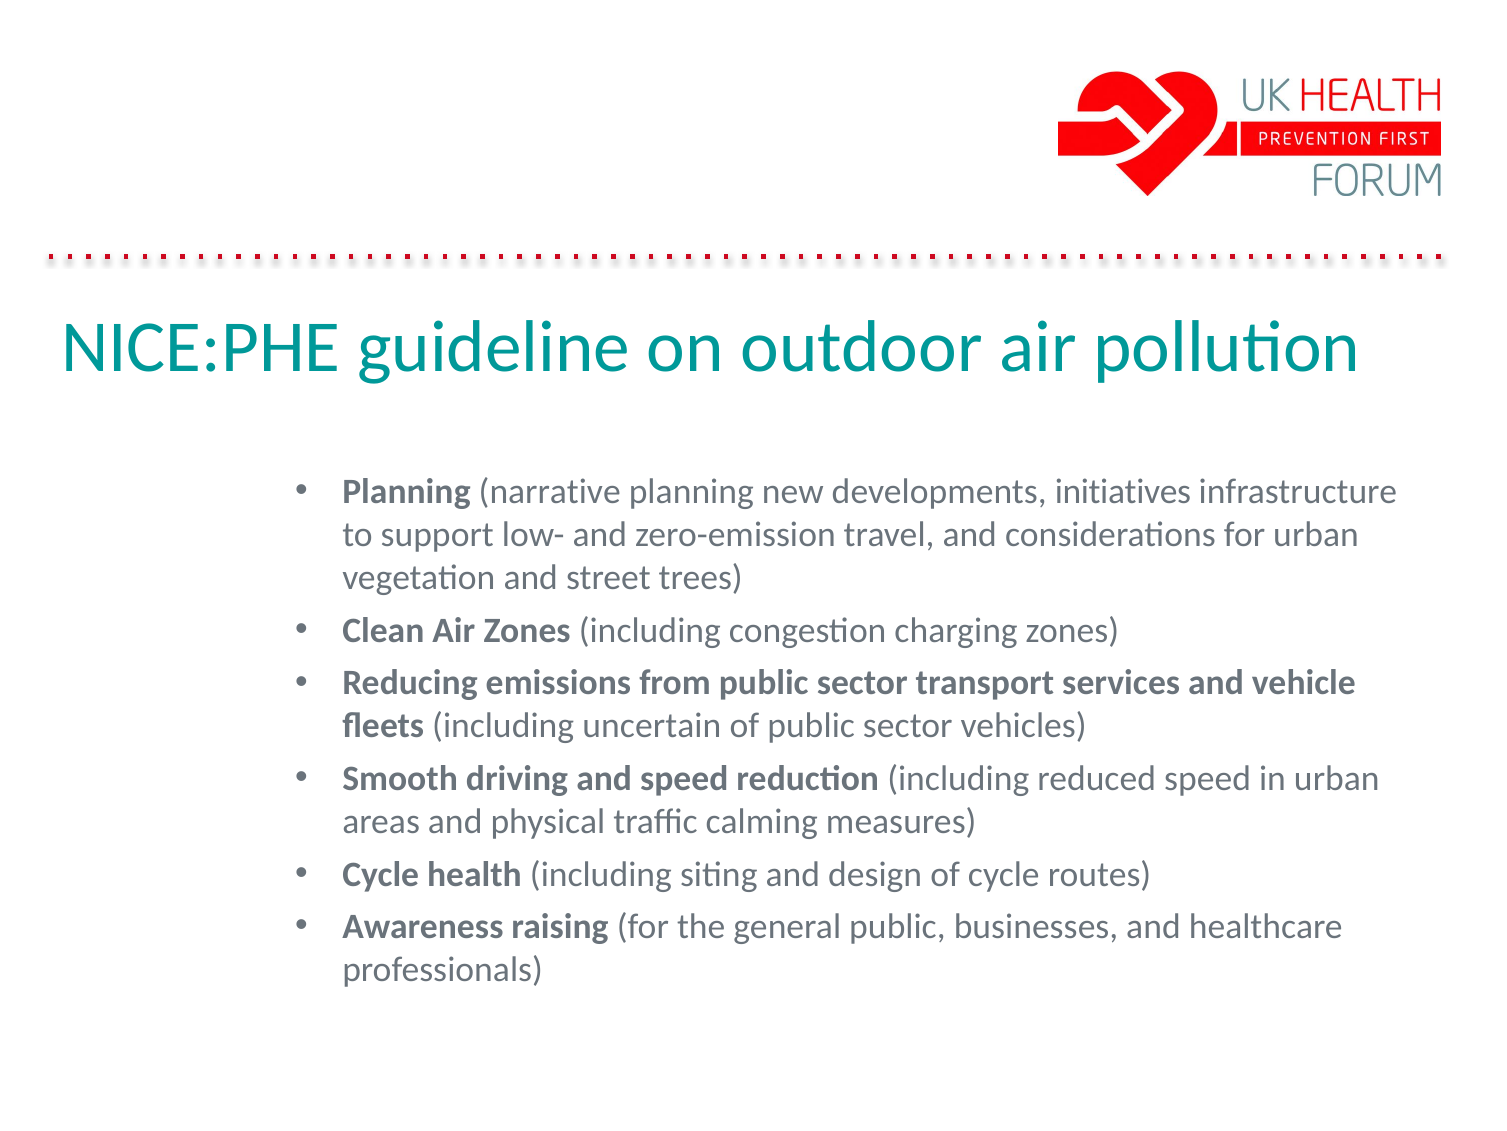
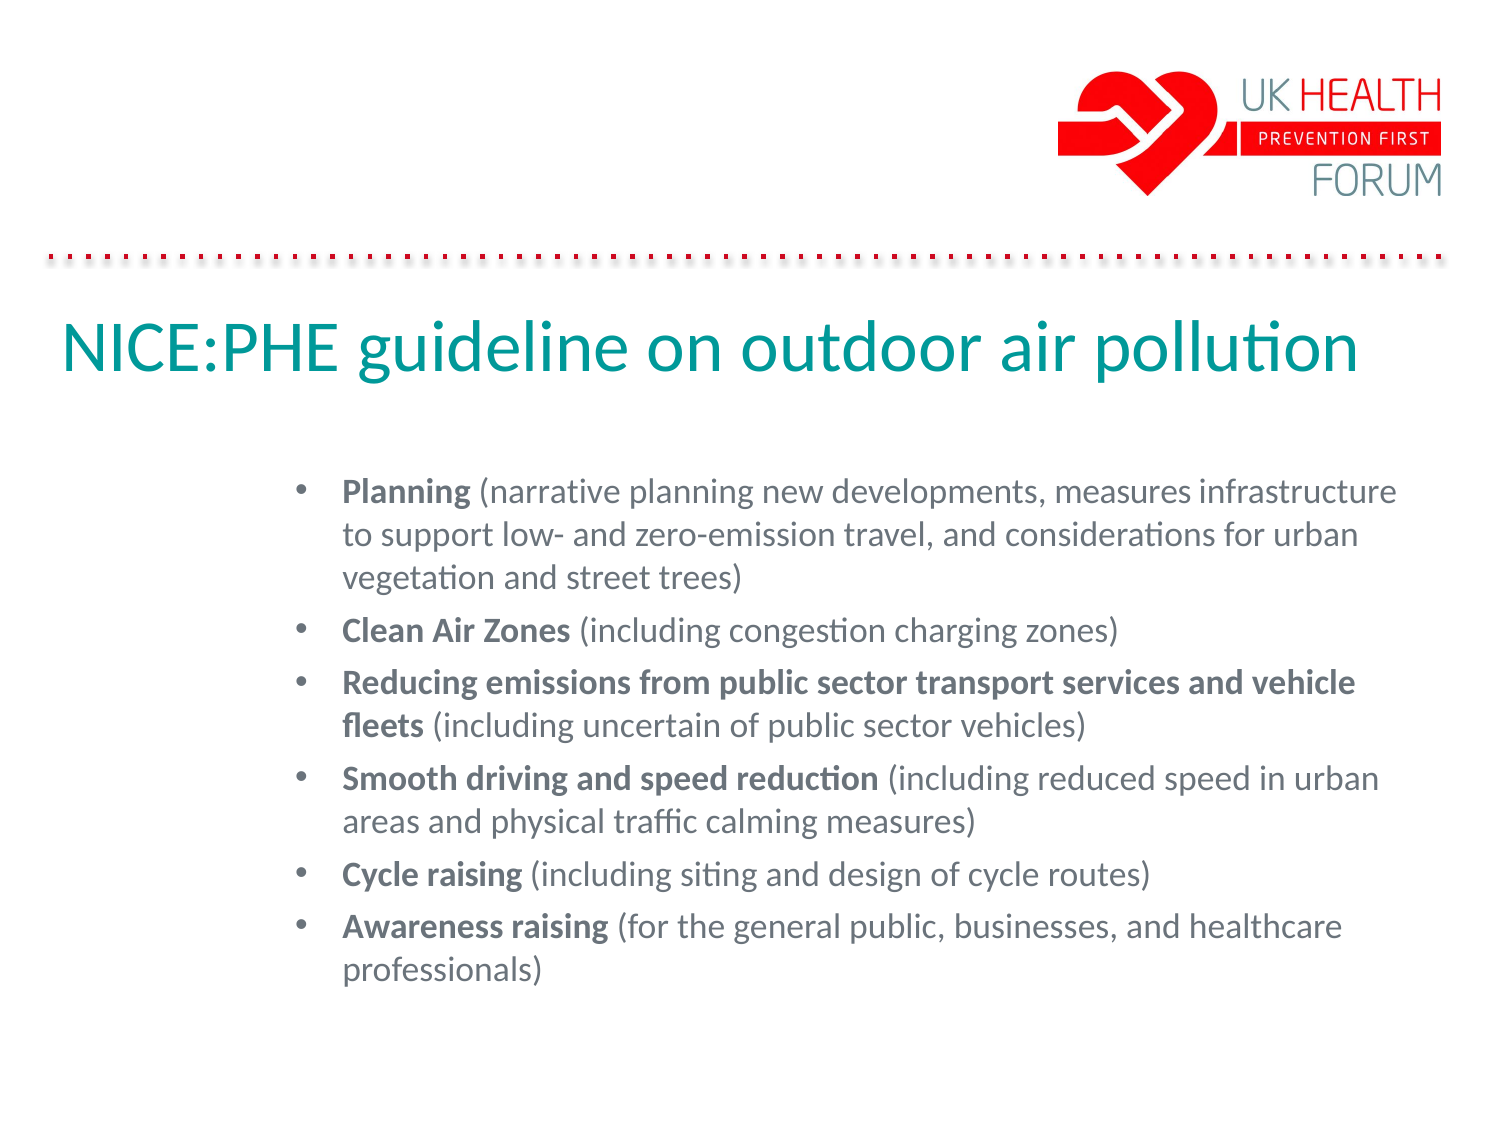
developments initiatives: initiatives -> measures
Cycle health: health -> raising
